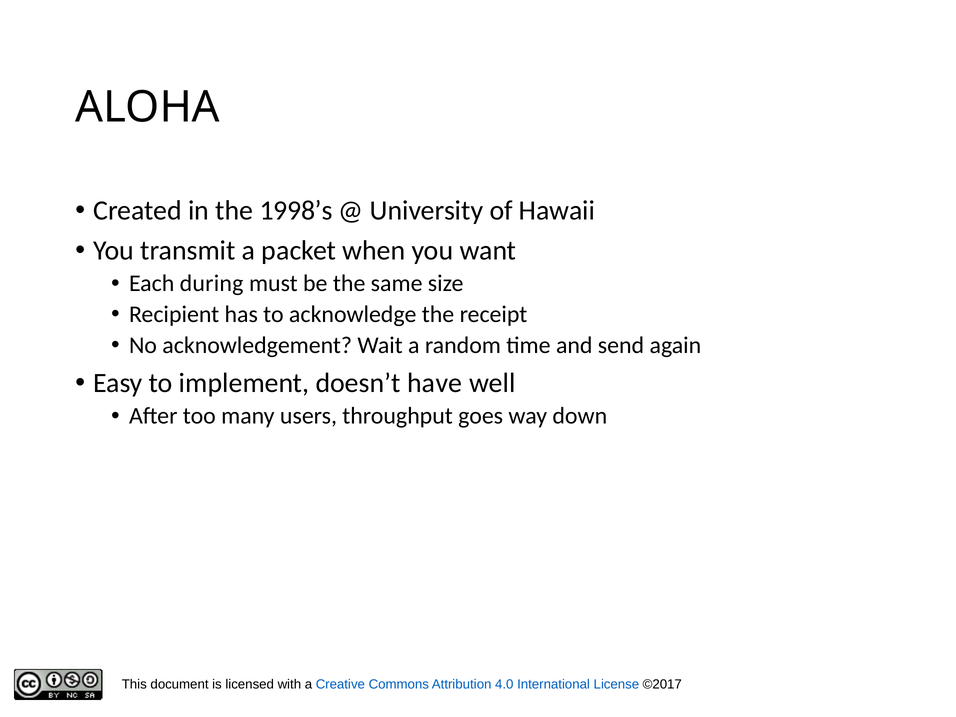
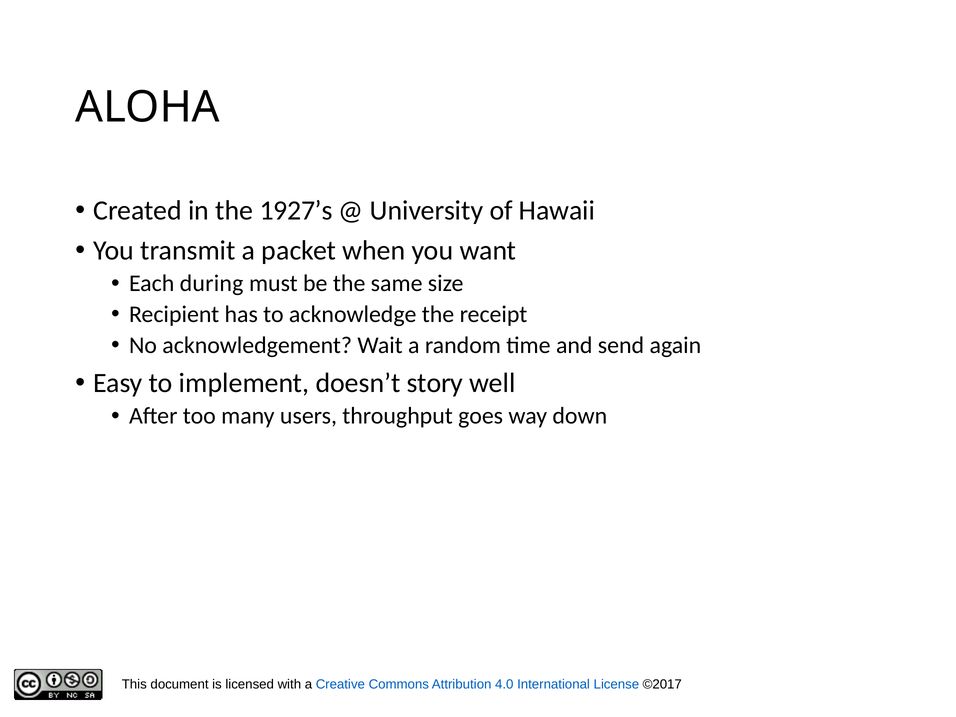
1998’s: 1998’s -> 1927’s
have: have -> story
